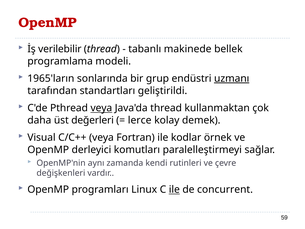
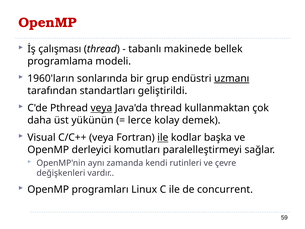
verilebilir: verilebilir -> çalışması
1965'ların: 1965'ların -> 1960'ların
değerleri: değerleri -> yükünün
ile at (163, 137) underline: none -> present
örnek: örnek -> başka
ile at (174, 189) underline: present -> none
